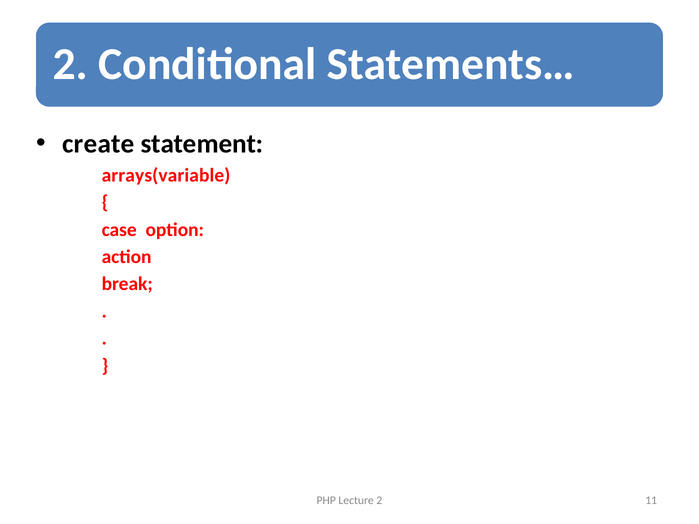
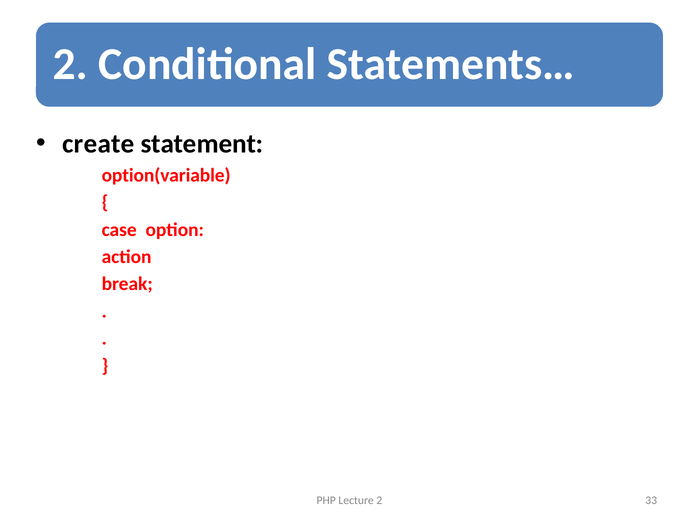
arrays(variable: arrays(variable -> option(variable
11: 11 -> 33
